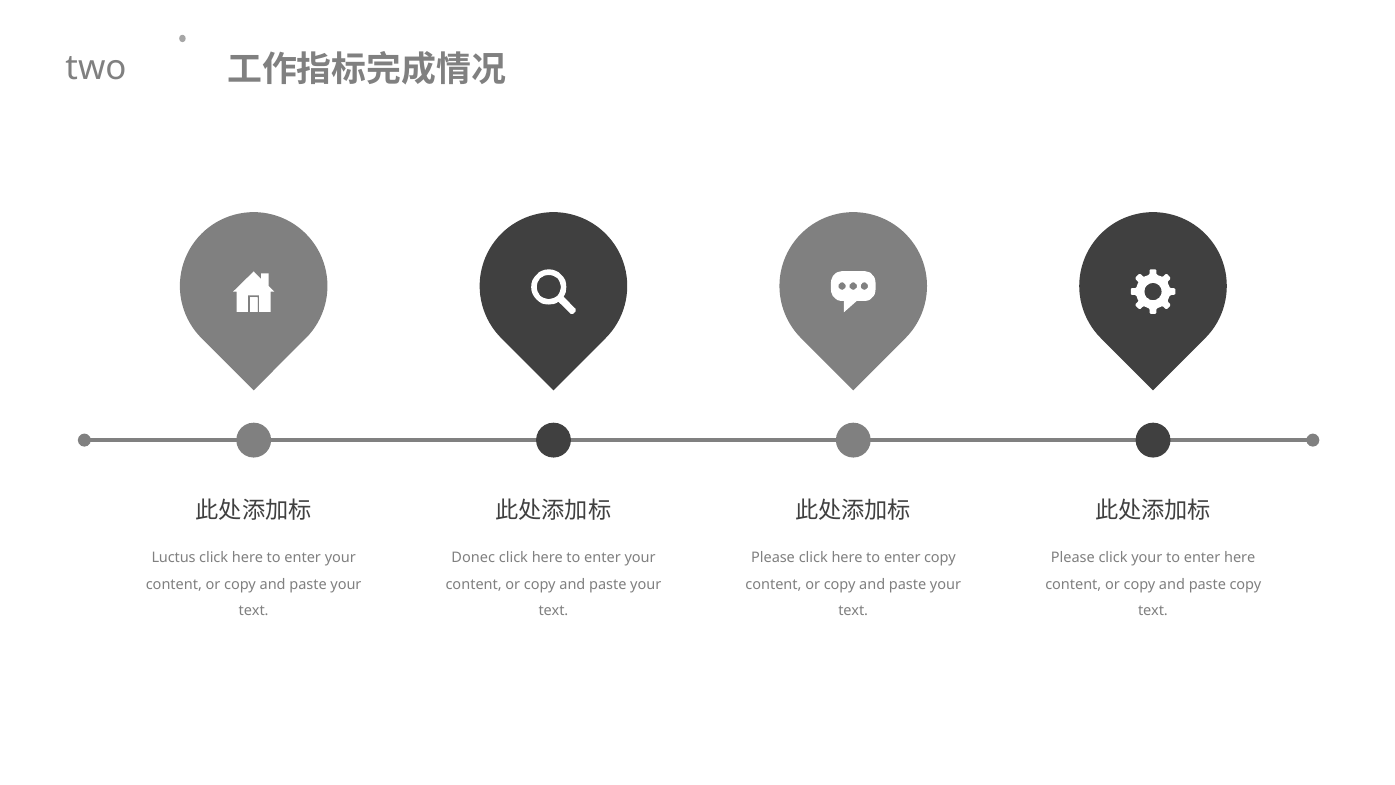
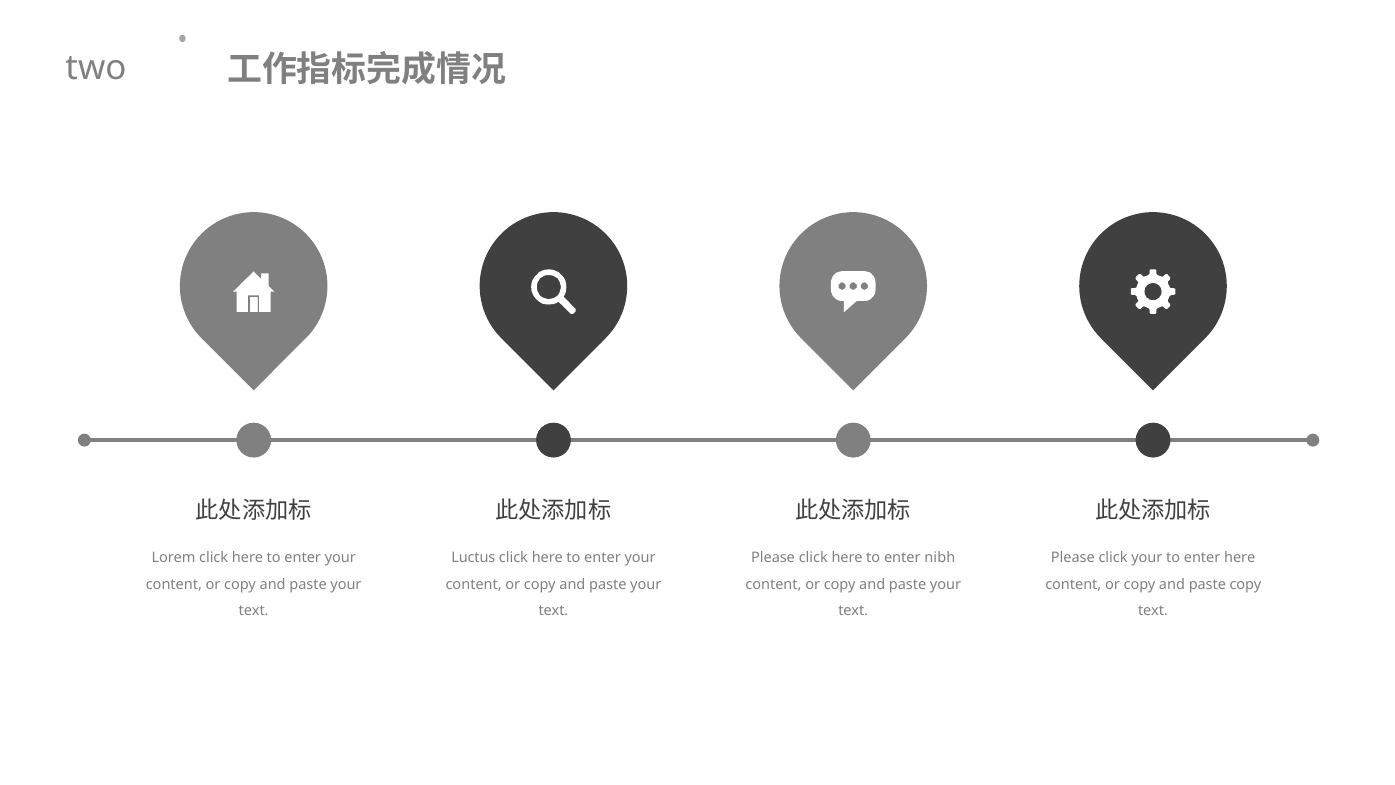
Luctus: Luctus -> Lorem
Donec: Donec -> Luctus
enter copy: copy -> nibh
